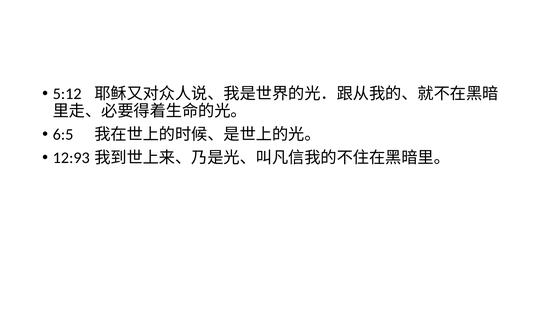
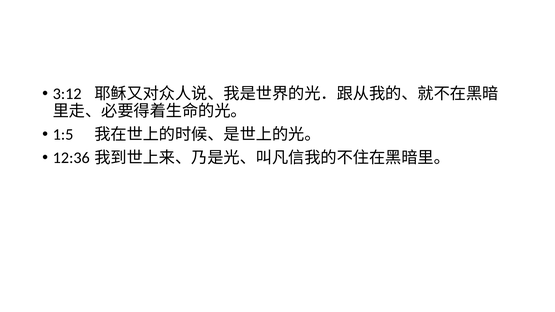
5:12: 5:12 -> 3:12
6:5: 6:5 -> 1:5
12:93: 12:93 -> 12:36
